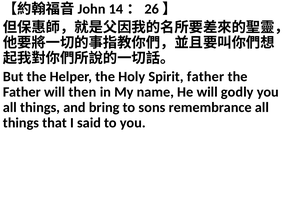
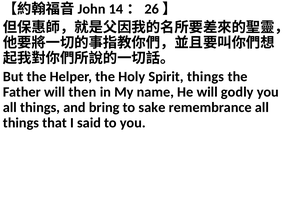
Spirit father: father -> things
sons: sons -> sake
